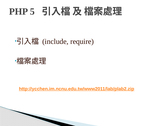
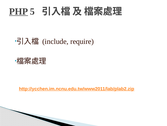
PHP underline: none -> present
